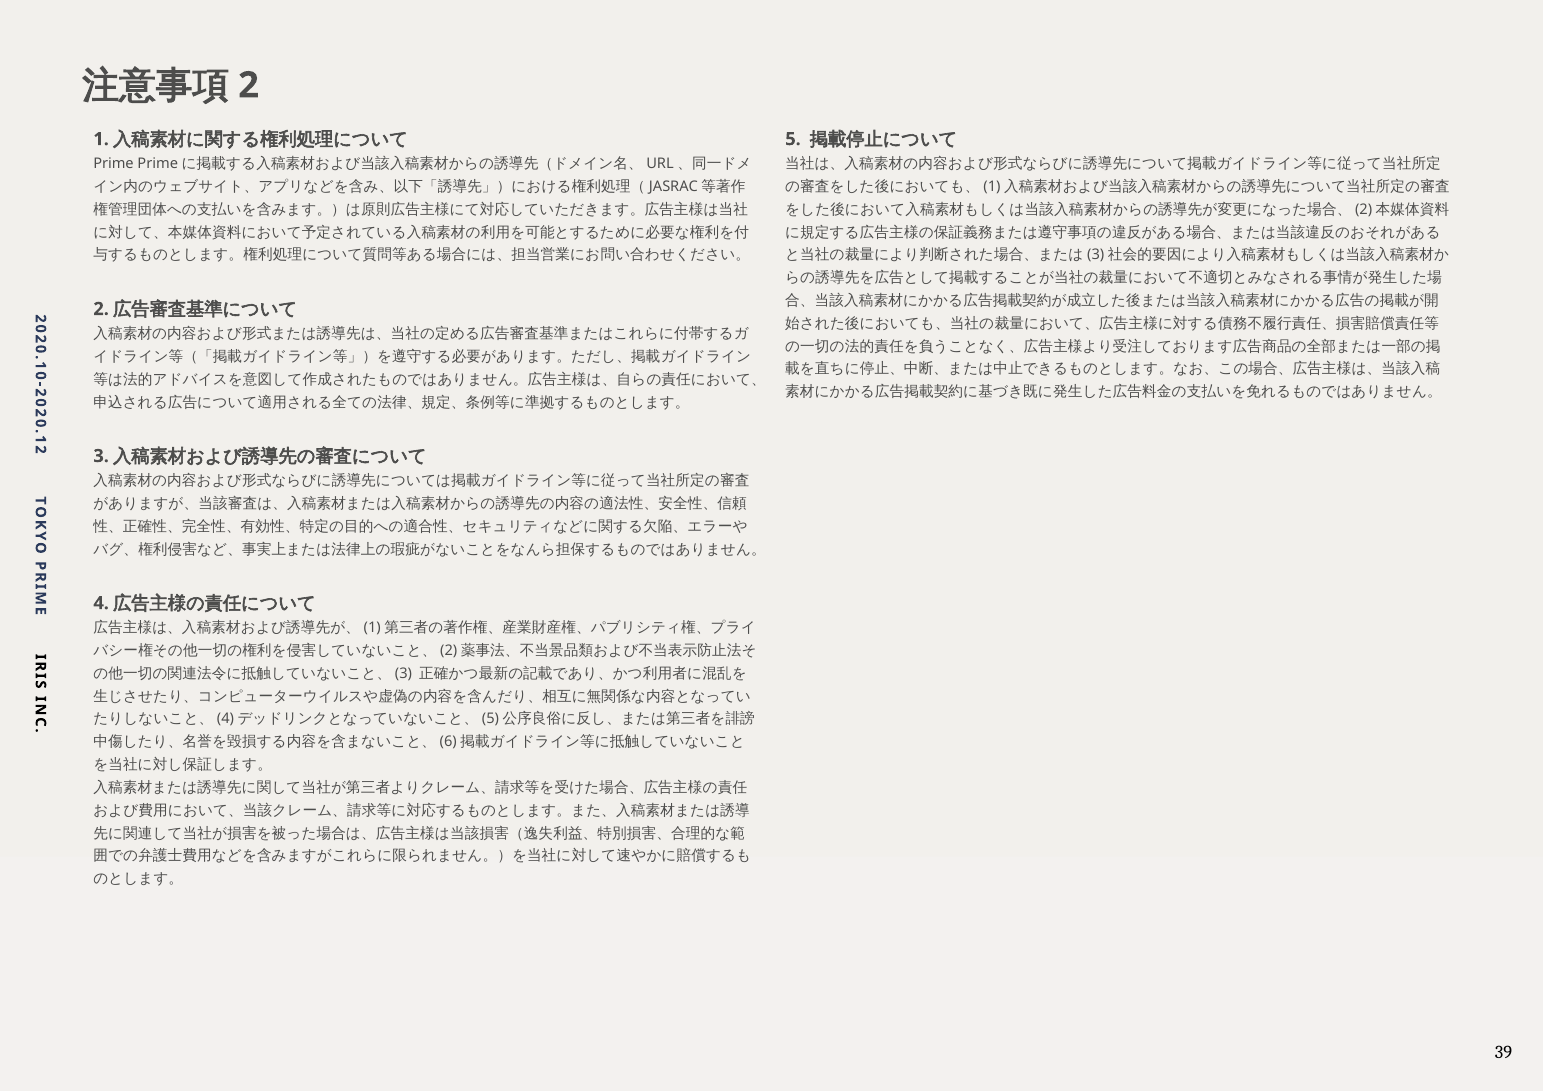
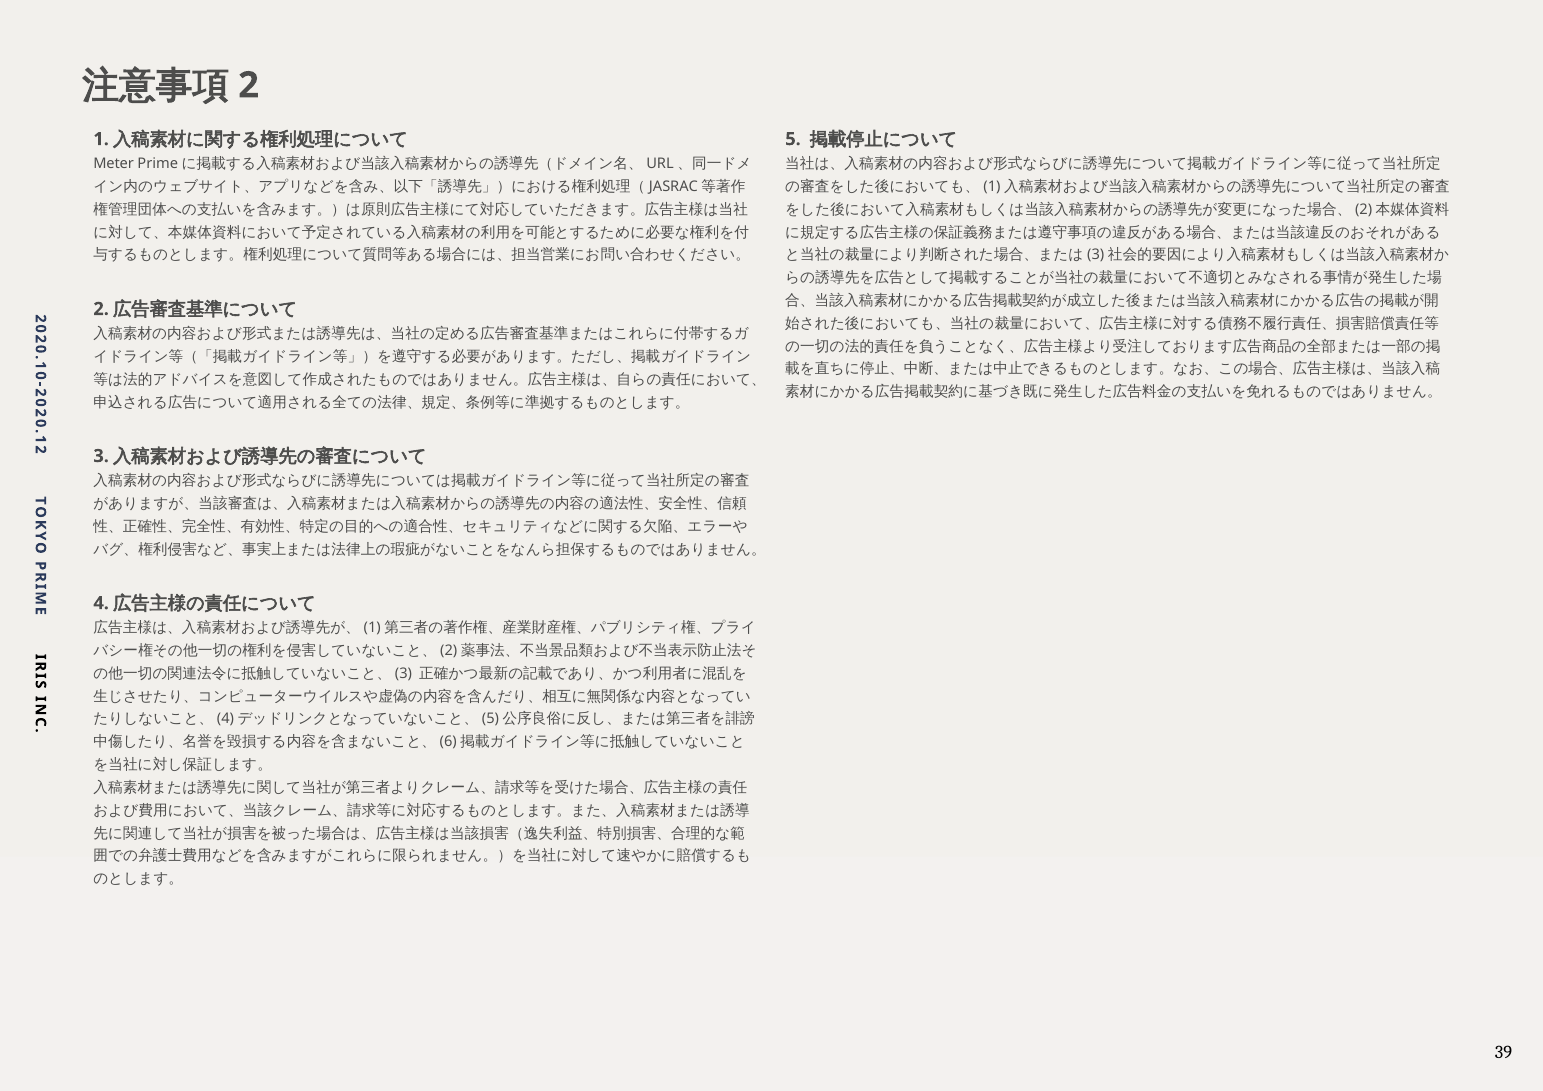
Prime: Prime -> Meter
